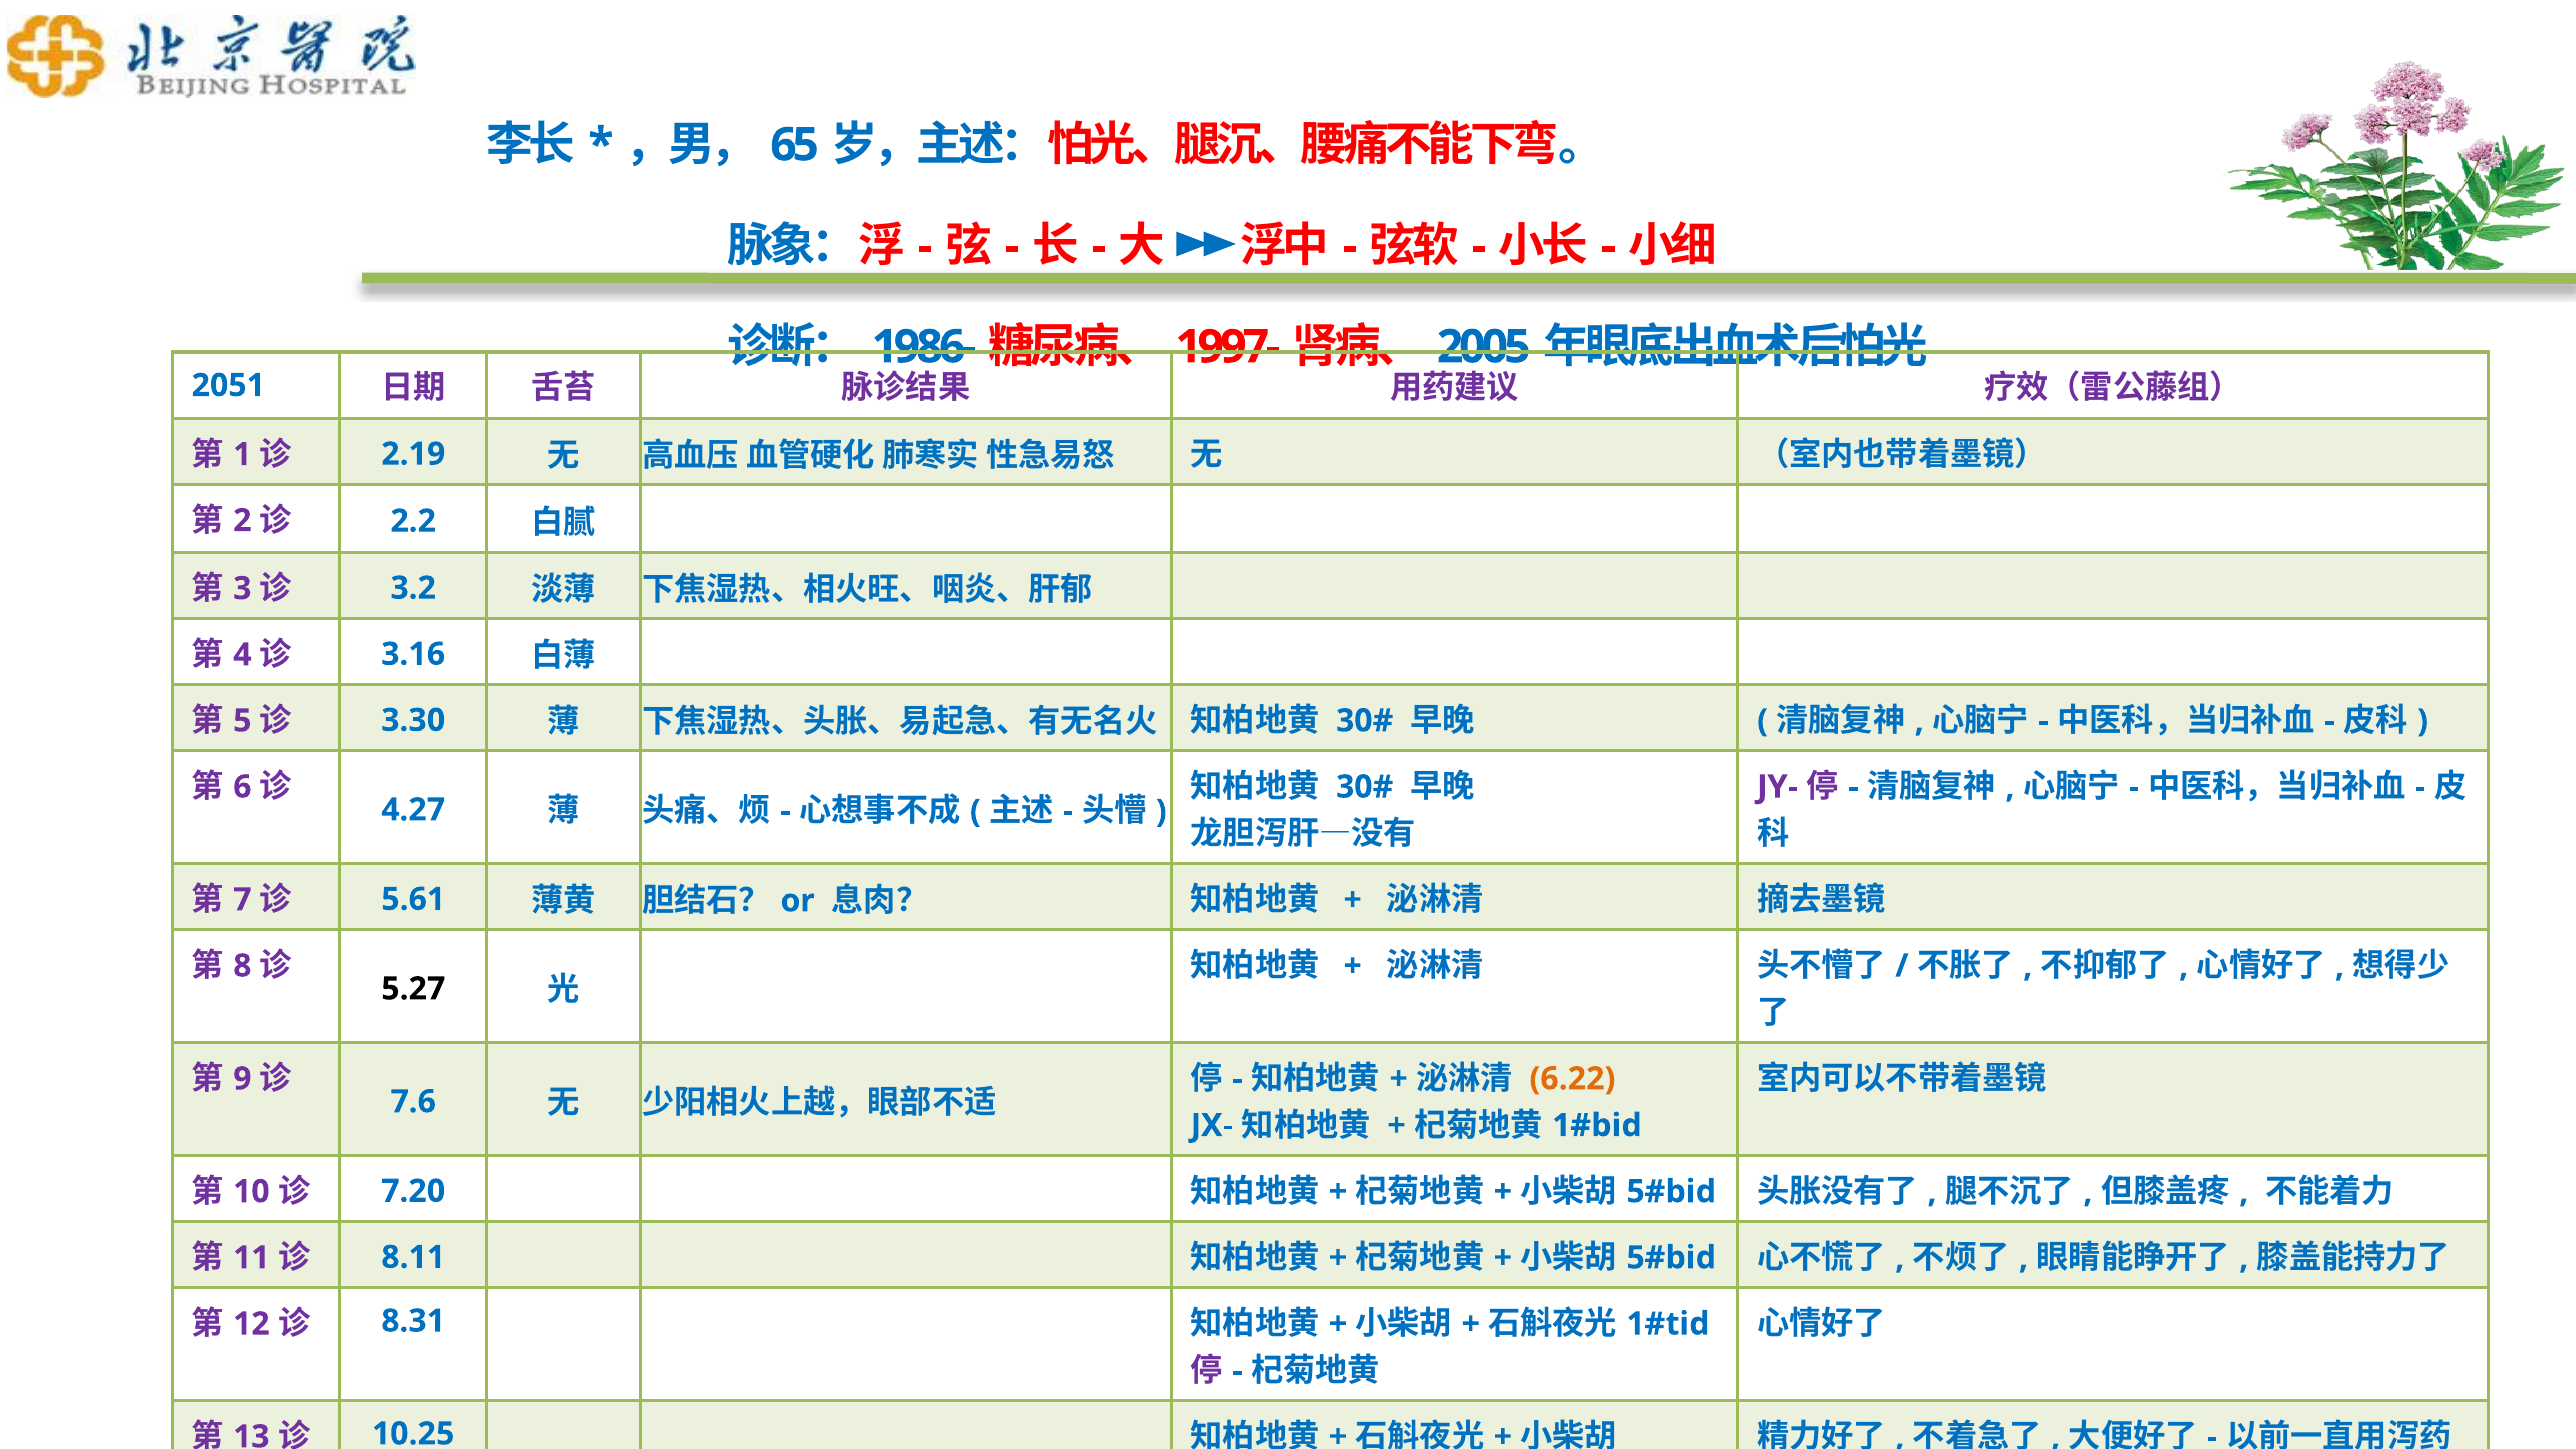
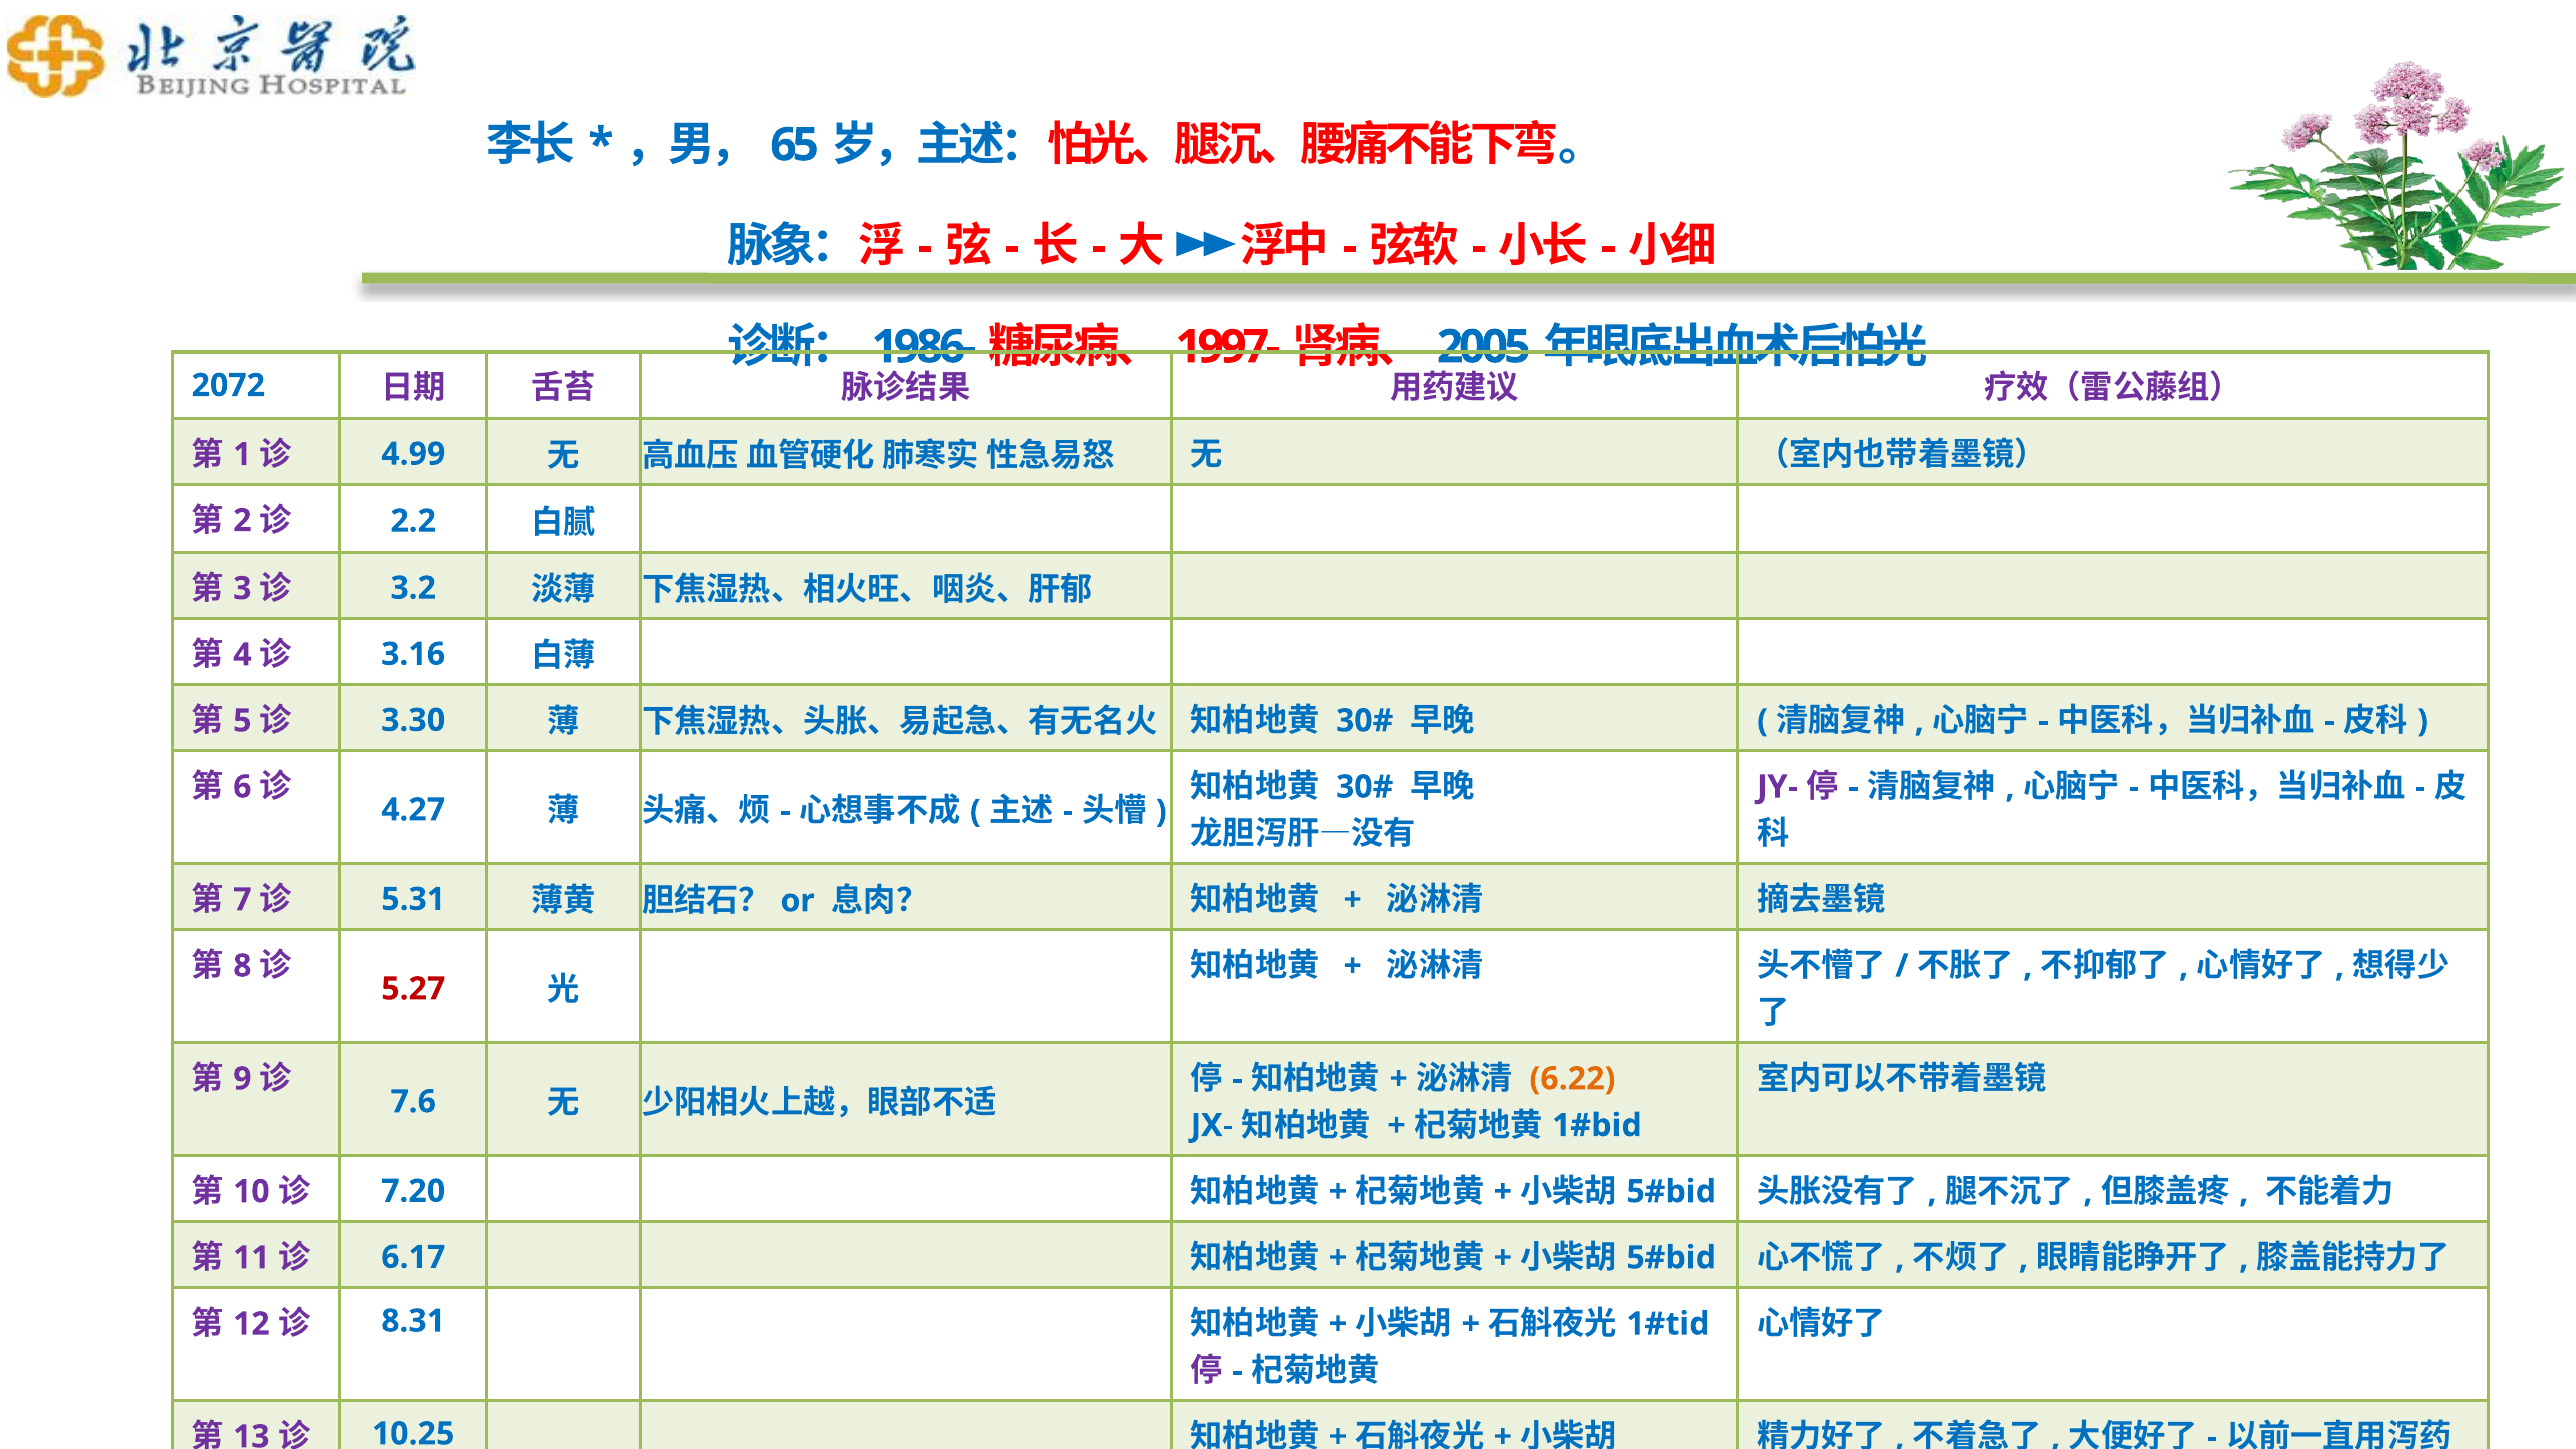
2051: 2051 -> 2072
2.19: 2.19 -> 4.99
5.61: 5.61 -> 5.31
5.27 colour: black -> red
8.11: 8.11 -> 6.17
